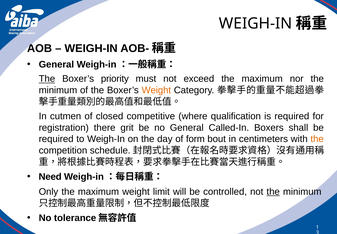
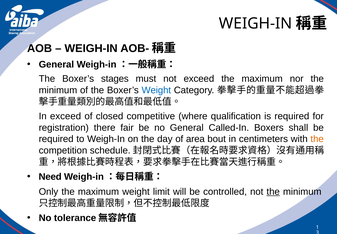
The at (47, 79) underline: present -> none
priority: priority -> stages
Weight at (156, 90) colour: orange -> blue
In cutmen: cutmen -> exceed
grit: grit -> fair
form: form -> area
